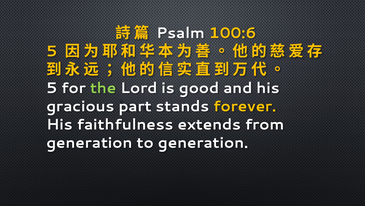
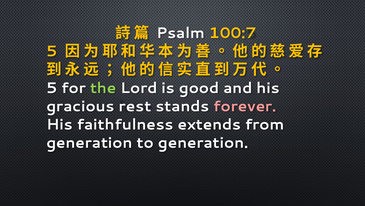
100:6: 100:6 -> 100:7
part: part -> rest
forever colour: yellow -> pink
